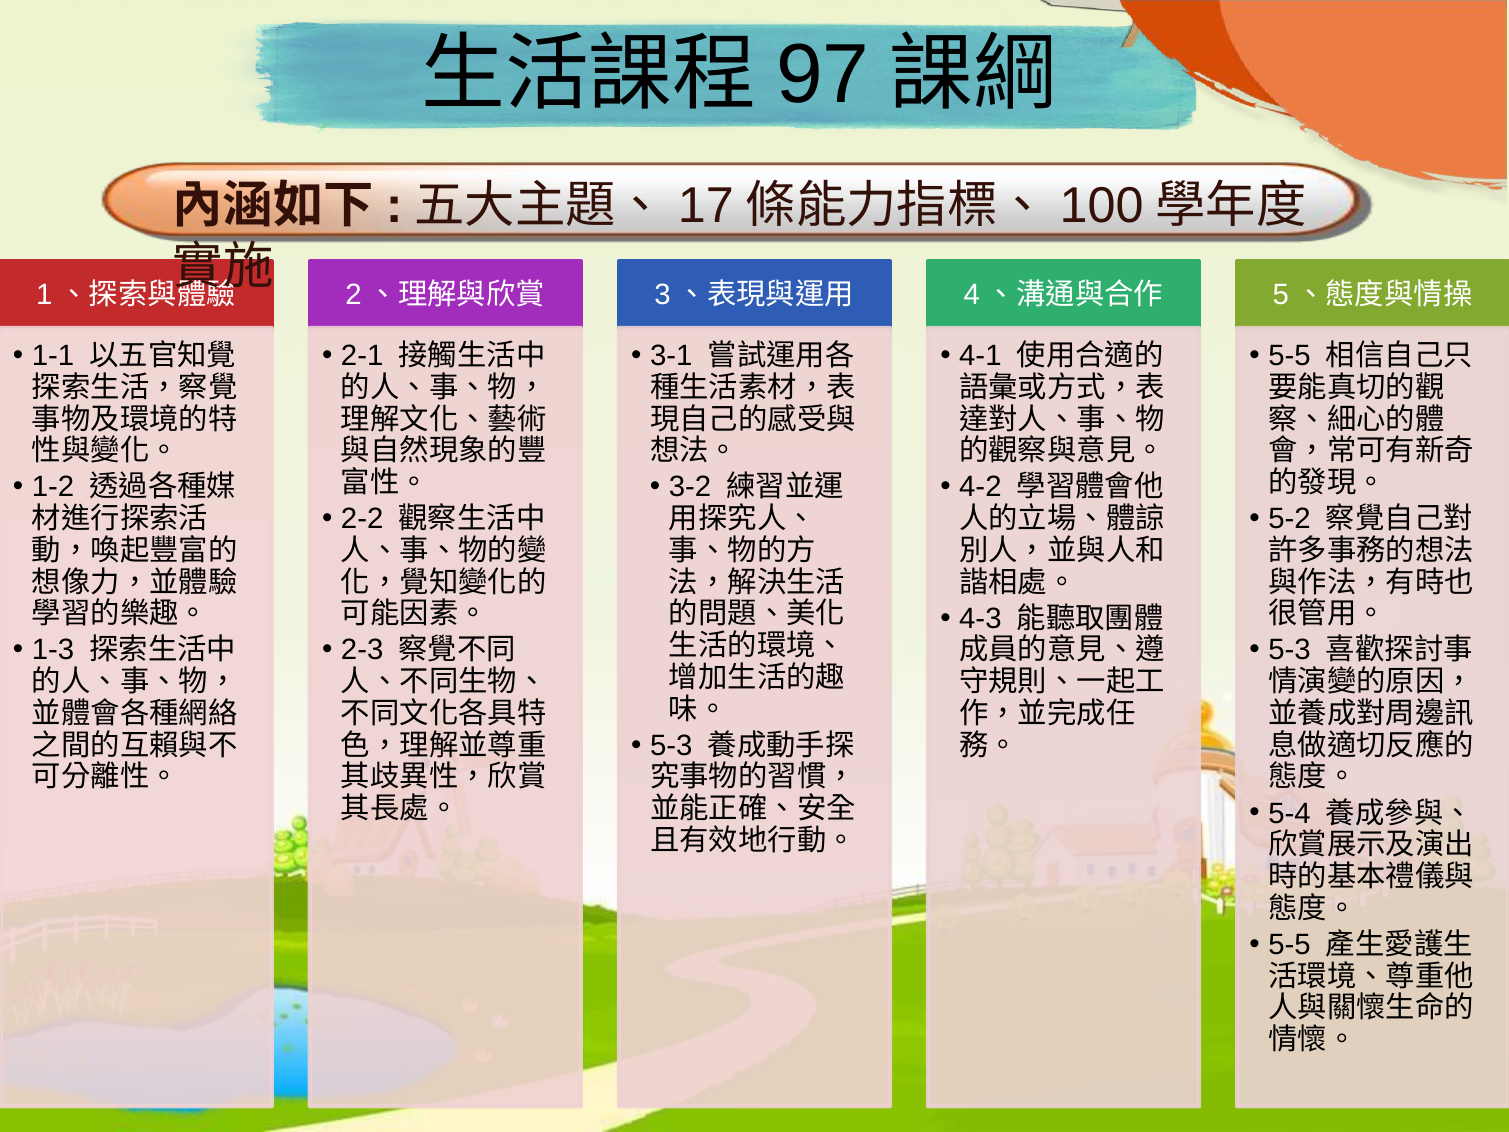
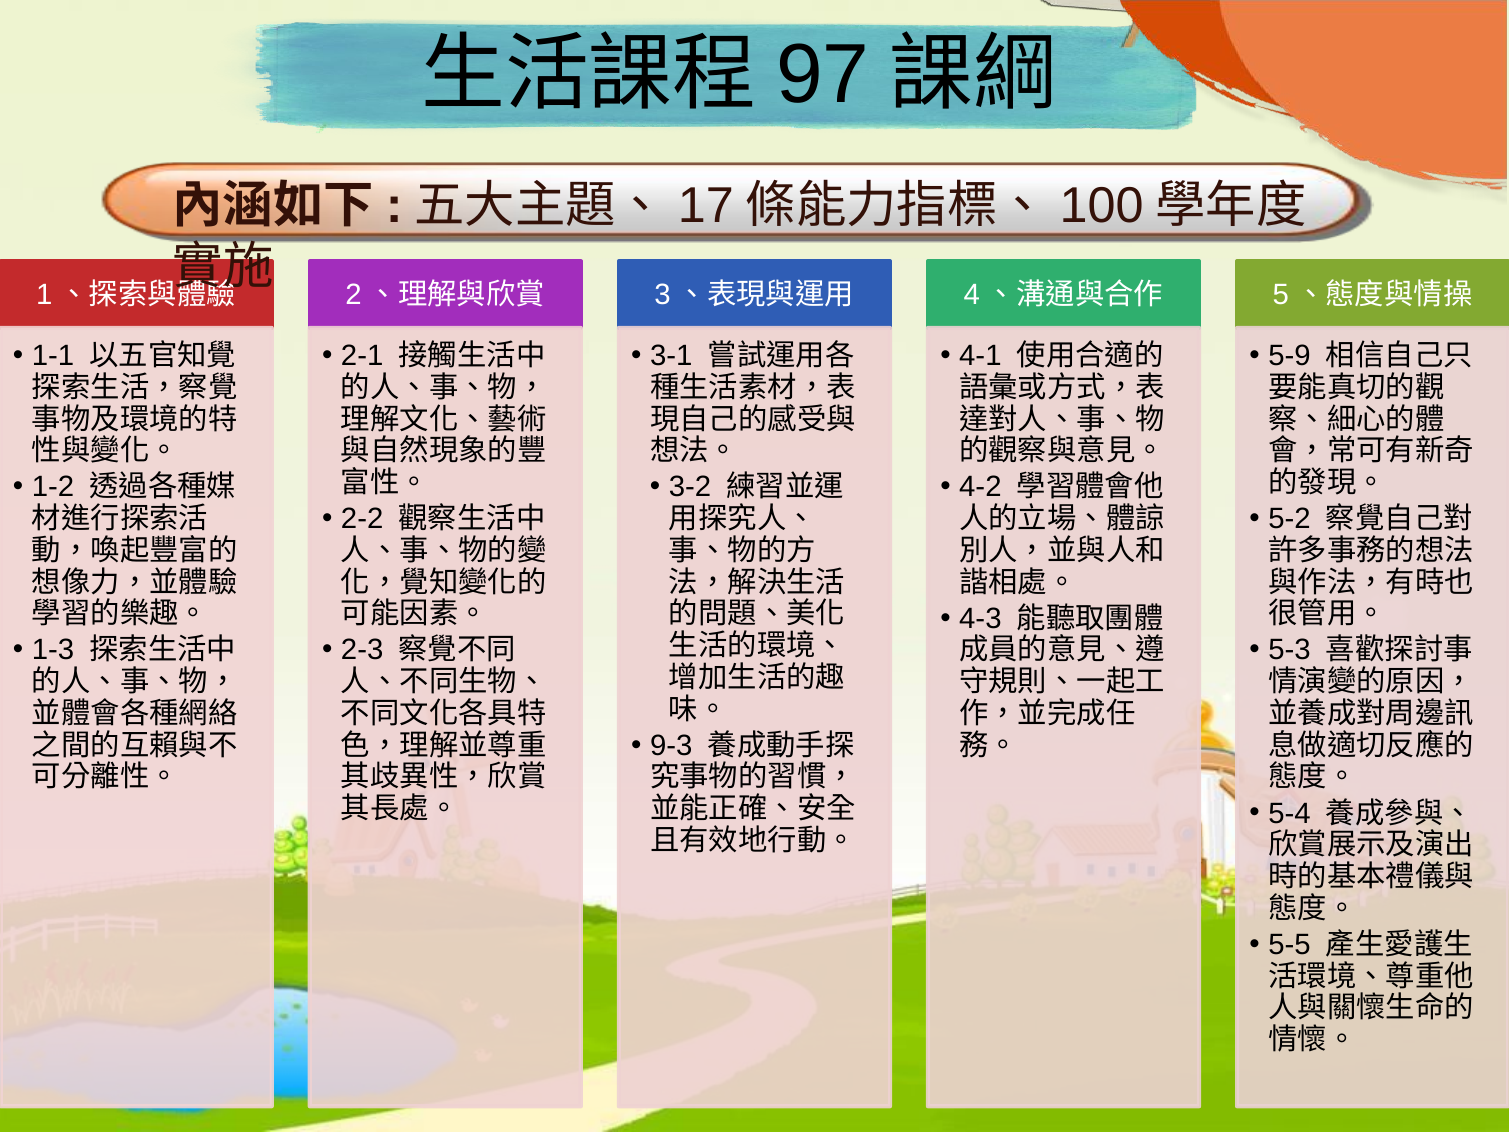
5-5 at (1289, 356): 5-5 -> 5-9
5-3 at (671, 745): 5-3 -> 9-3
